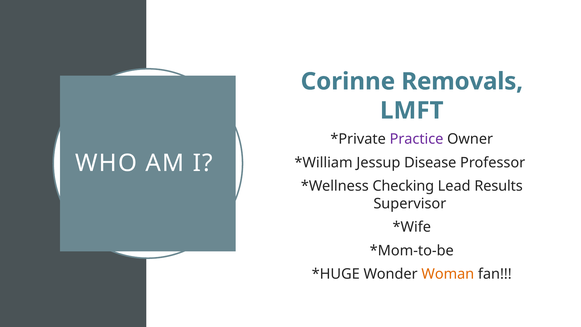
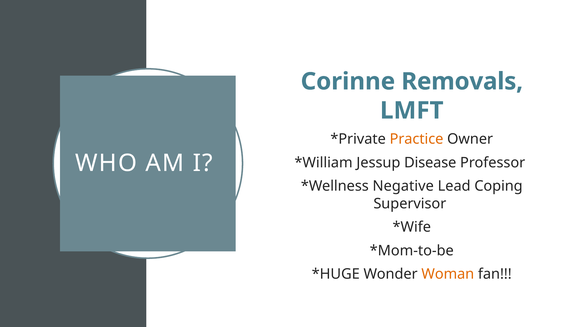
Practice colour: purple -> orange
Checking: Checking -> Negative
Results: Results -> Coping
